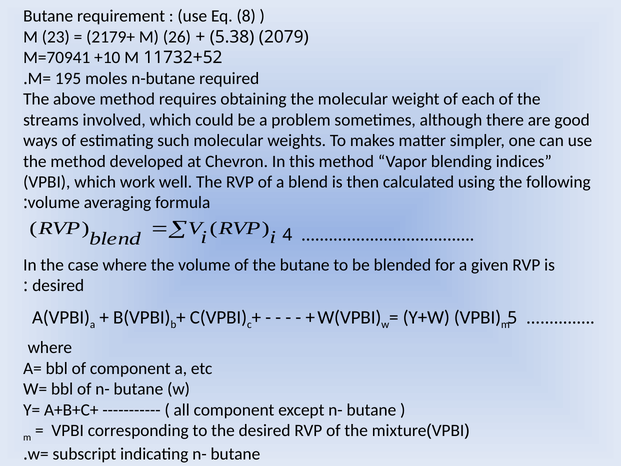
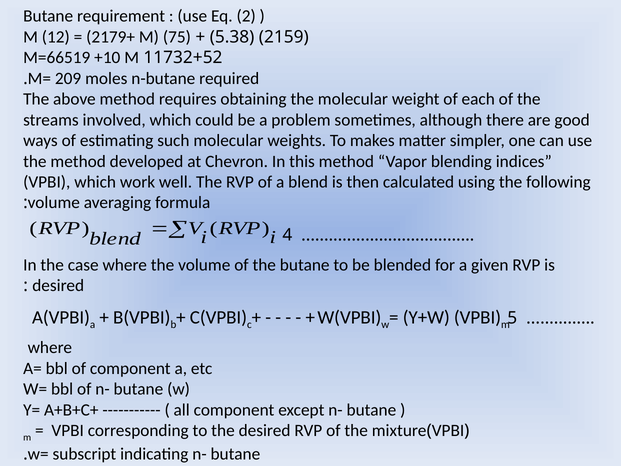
8: 8 -> 2
23: 23 -> 12
26: 26 -> 75
2079: 2079 -> 2159
M=70941: M=70941 -> M=66519
195: 195 -> 209
